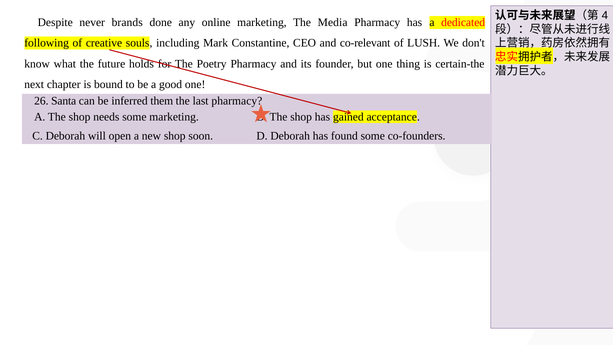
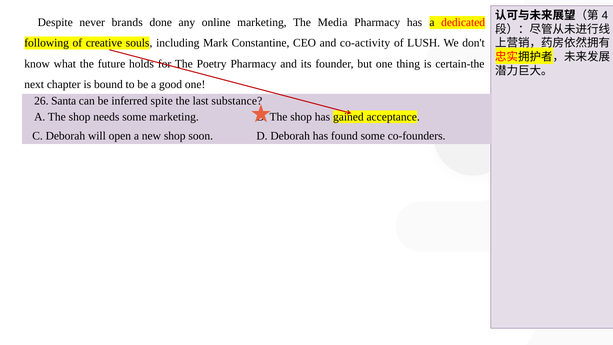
co-relevant: co-relevant -> co-activity
them: them -> spite
last pharmacy: pharmacy -> substance
